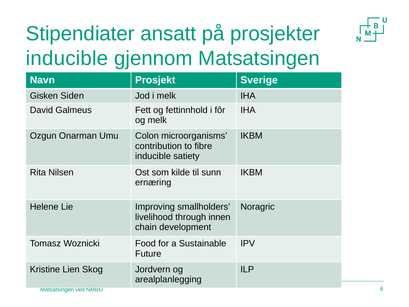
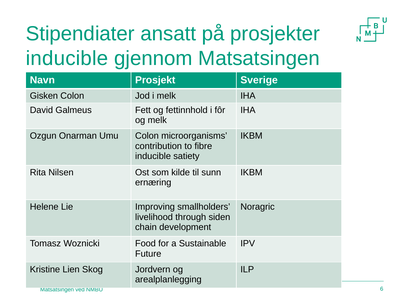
Gisken Siden: Siden -> Colon
innen: innen -> siden
